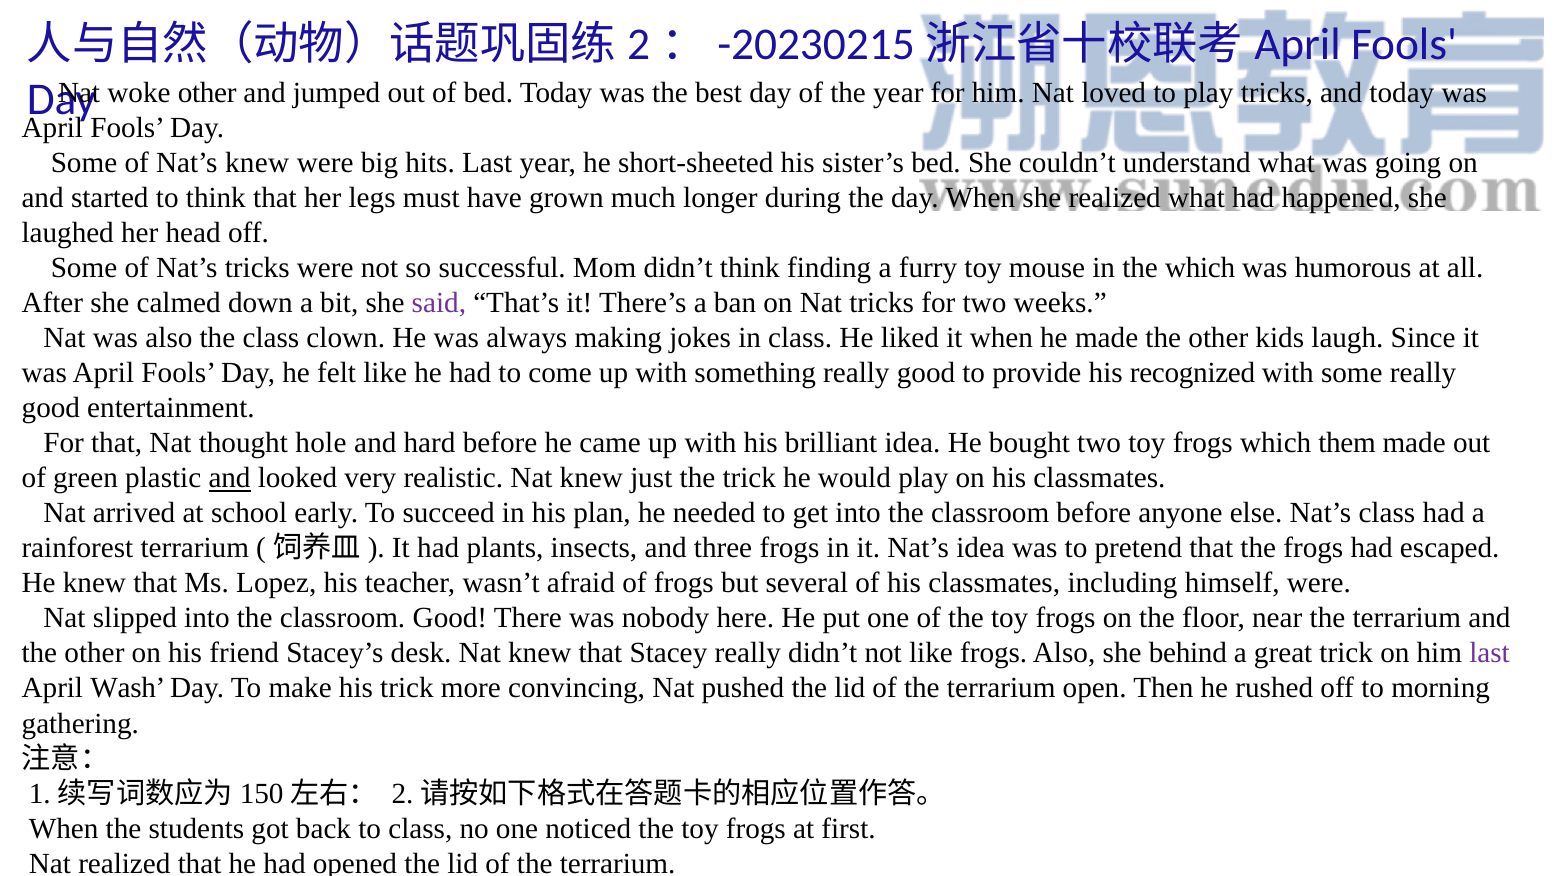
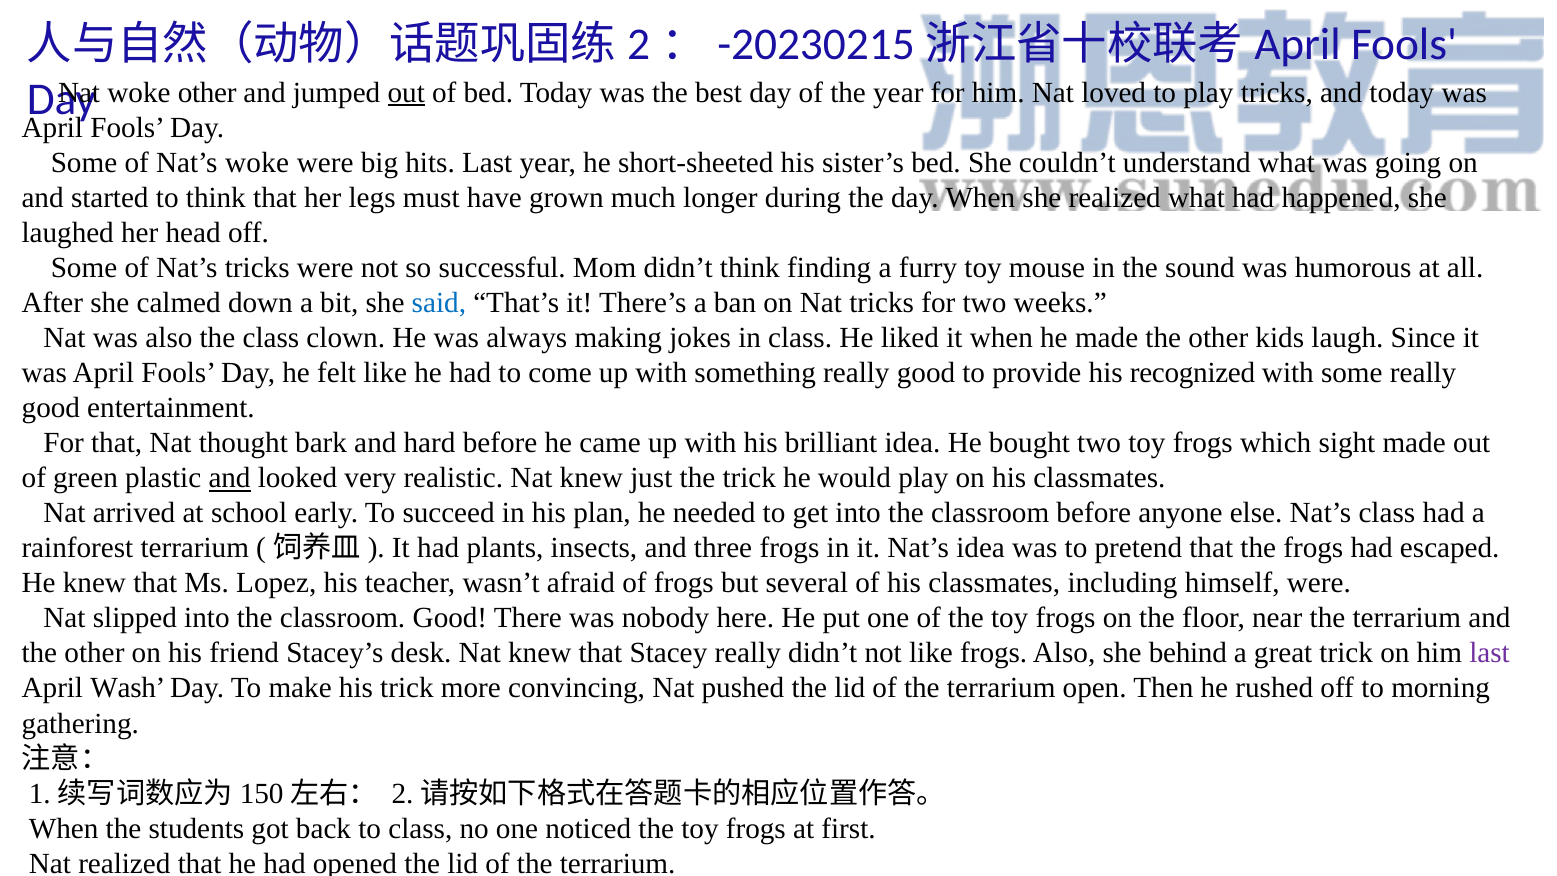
out at (406, 93) underline: none -> present
Nat’s knew: knew -> woke
the which: which -> sound
said colour: purple -> blue
hole: hole -> bark
them: them -> sight
